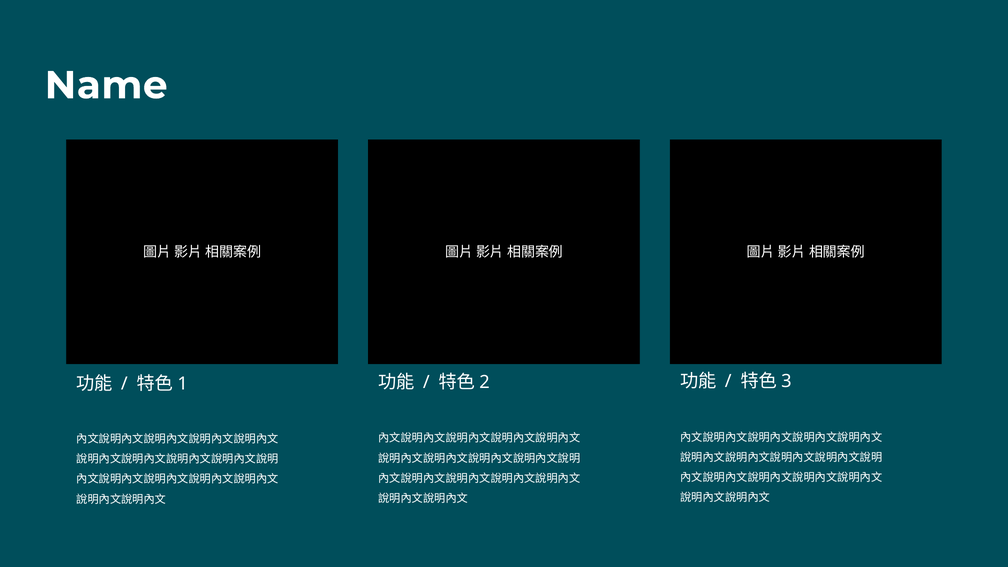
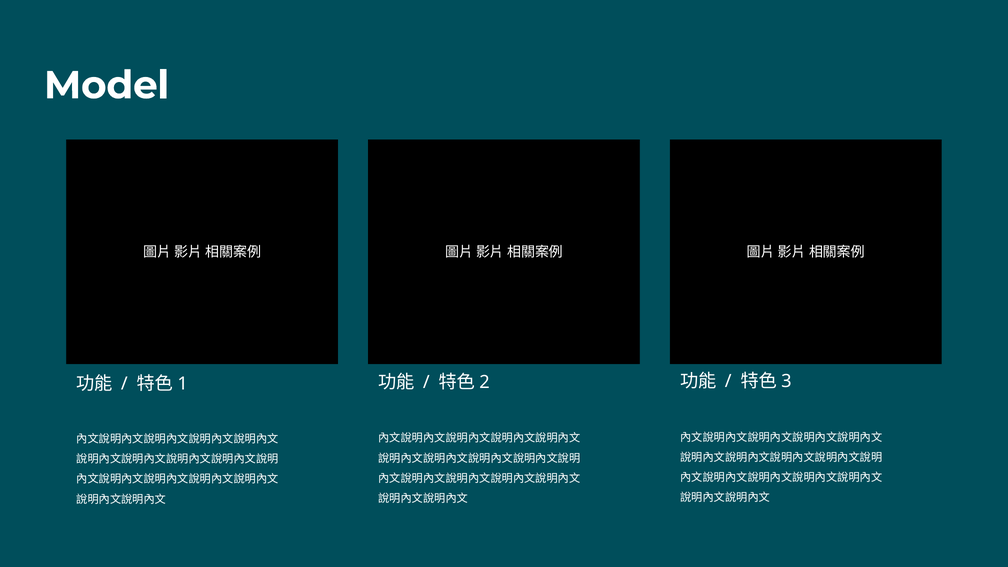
Name: Name -> Model
